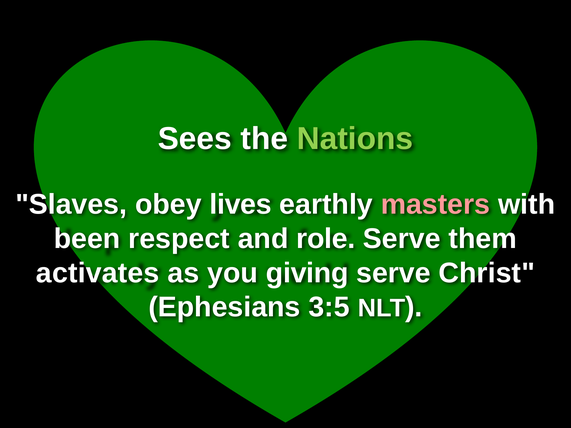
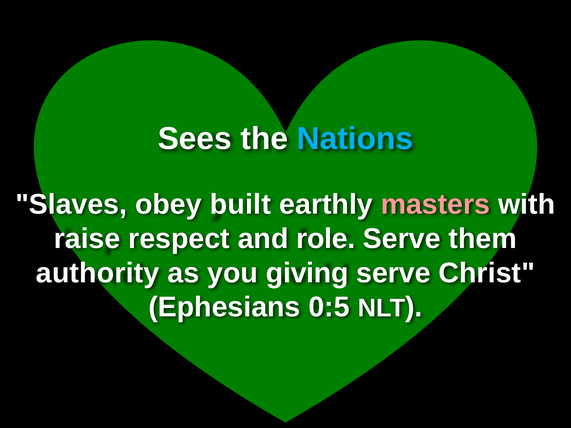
Nations colour: light green -> light blue
lives: lives -> built
been: been -> raise
activates: activates -> authority
3:5: 3:5 -> 0:5
